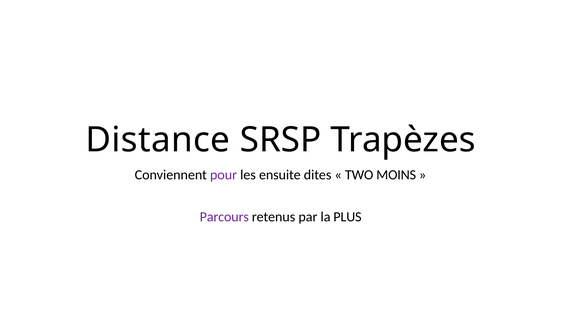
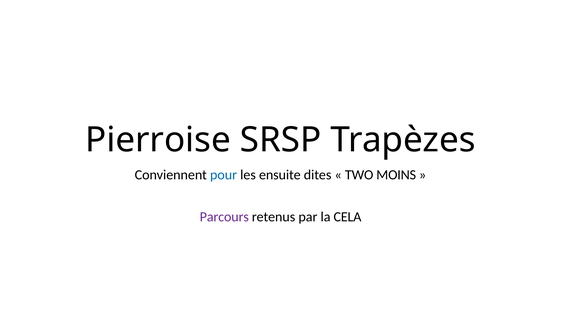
Distance: Distance -> Pierroise
pour colour: purple -> blue
PLUS: PLUS -> CELA
